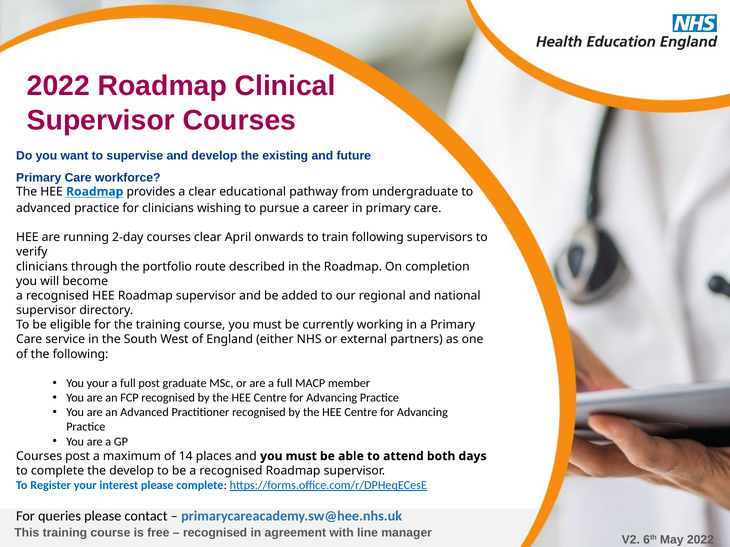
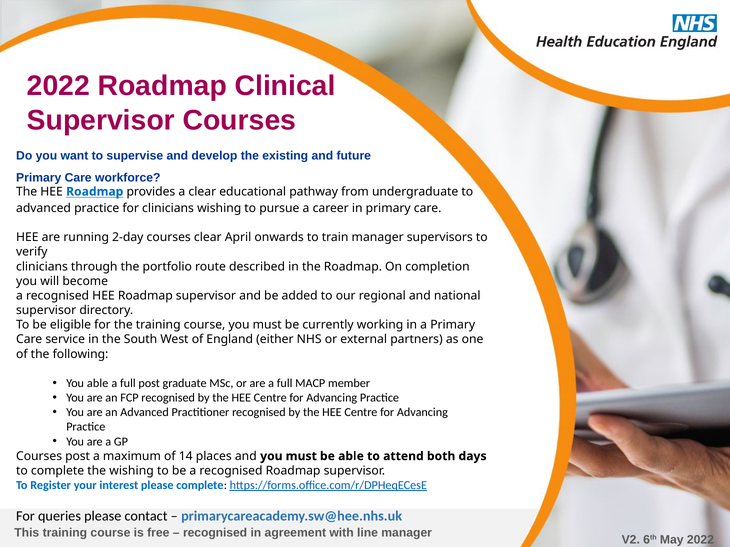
train following: following -> manager
You your: your -> able
the develop: develop -> wishing
